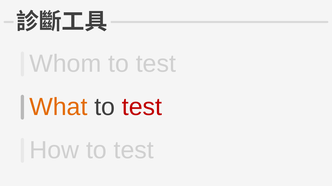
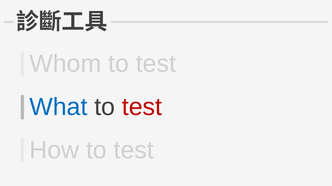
What colour: orange -> blue
